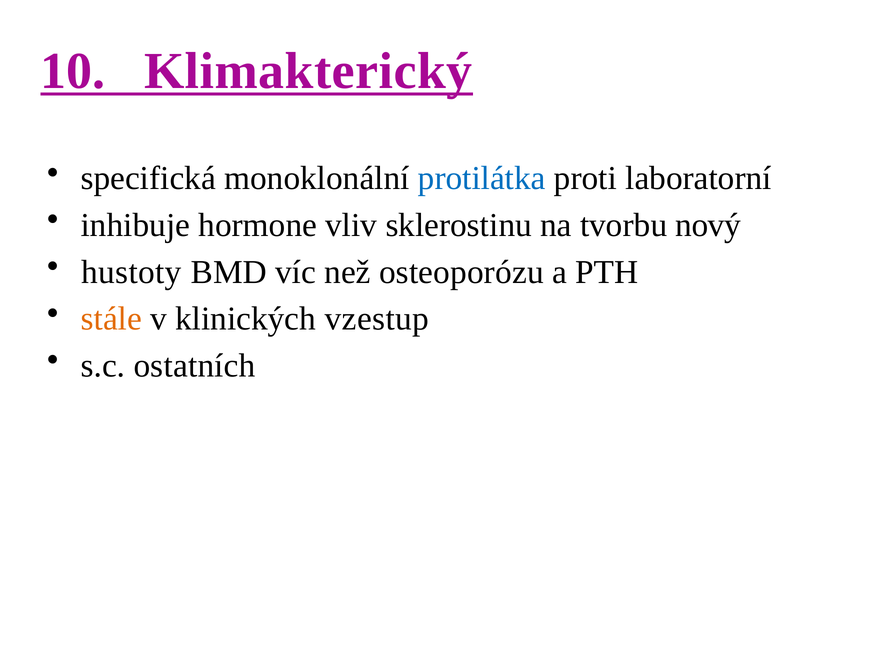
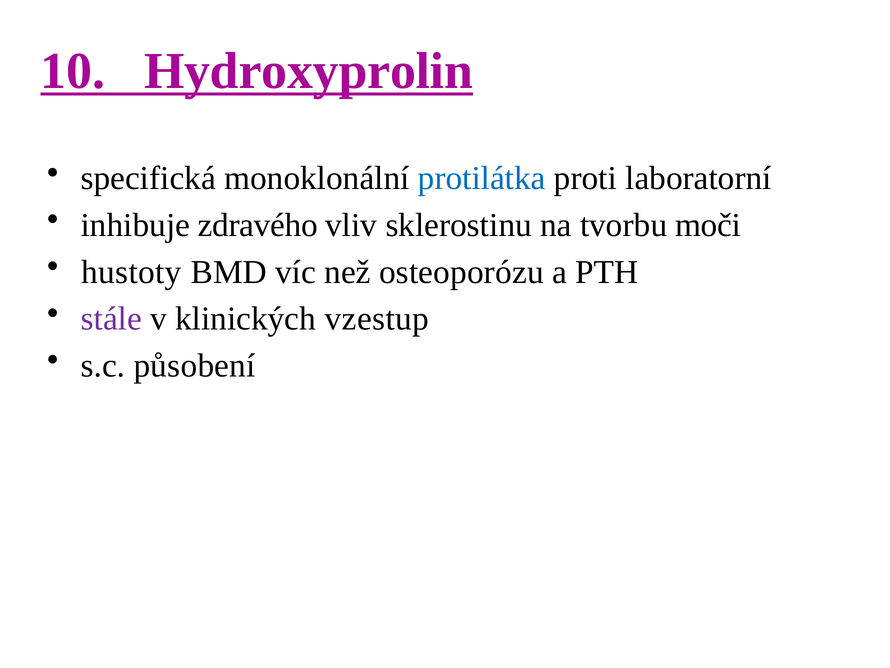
Klimakterický: Klimakterický -> Hydroxyprolin
hormone: hormone -> zdravého
nový: nový -> moči
stále colour: orange -> purple
ostatních: ostatních -> působení
